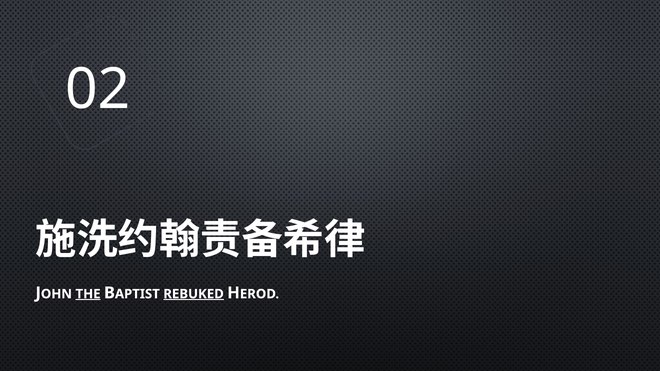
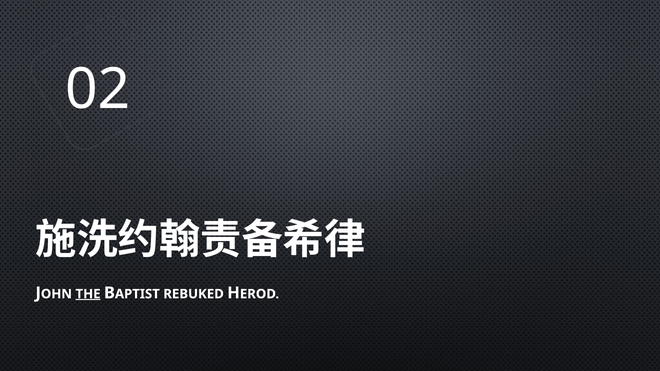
REBUKED underline: present -> none
